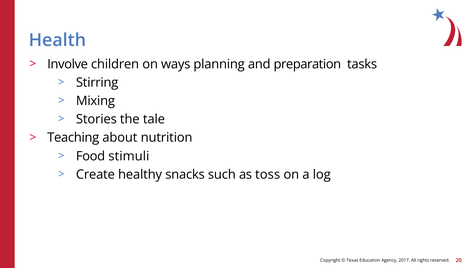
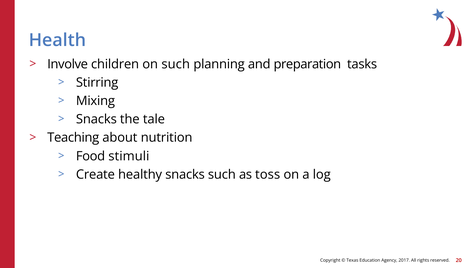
on ways: ways -> such
Stories at (96, 119): Stories -> Snacks
